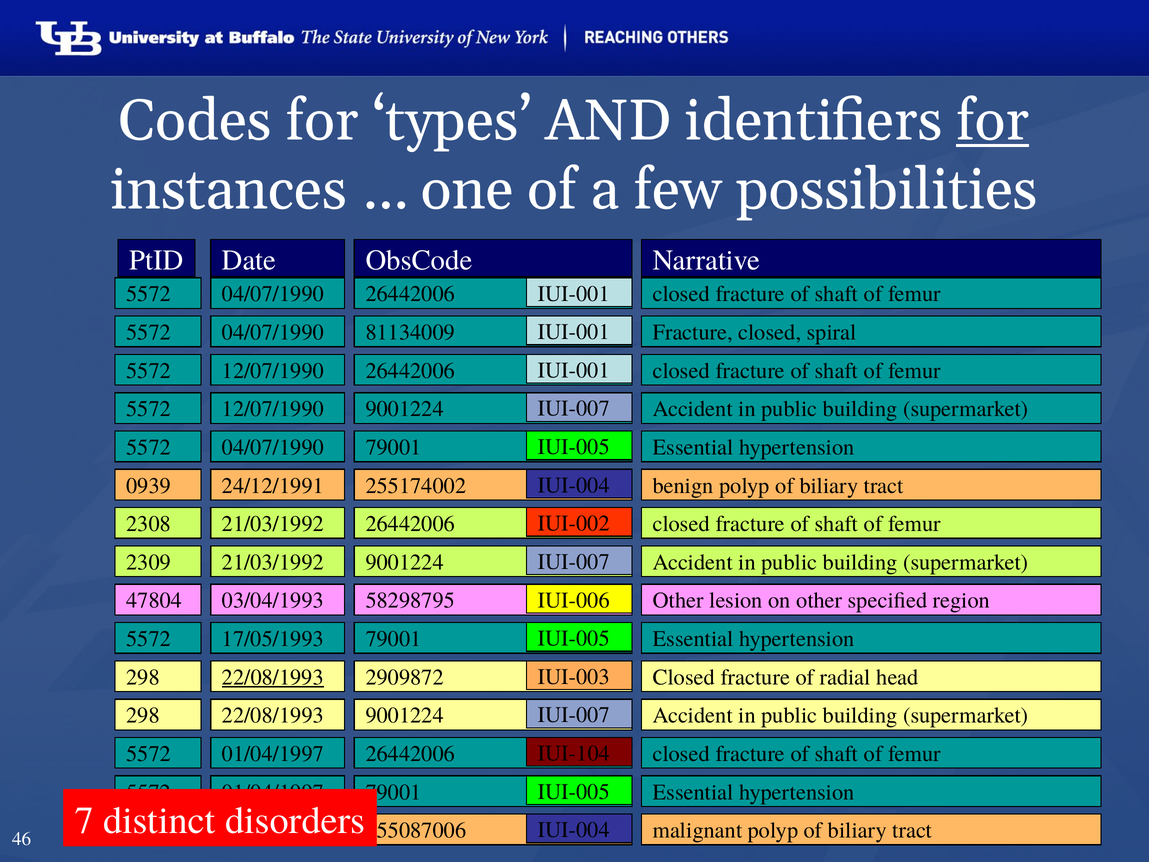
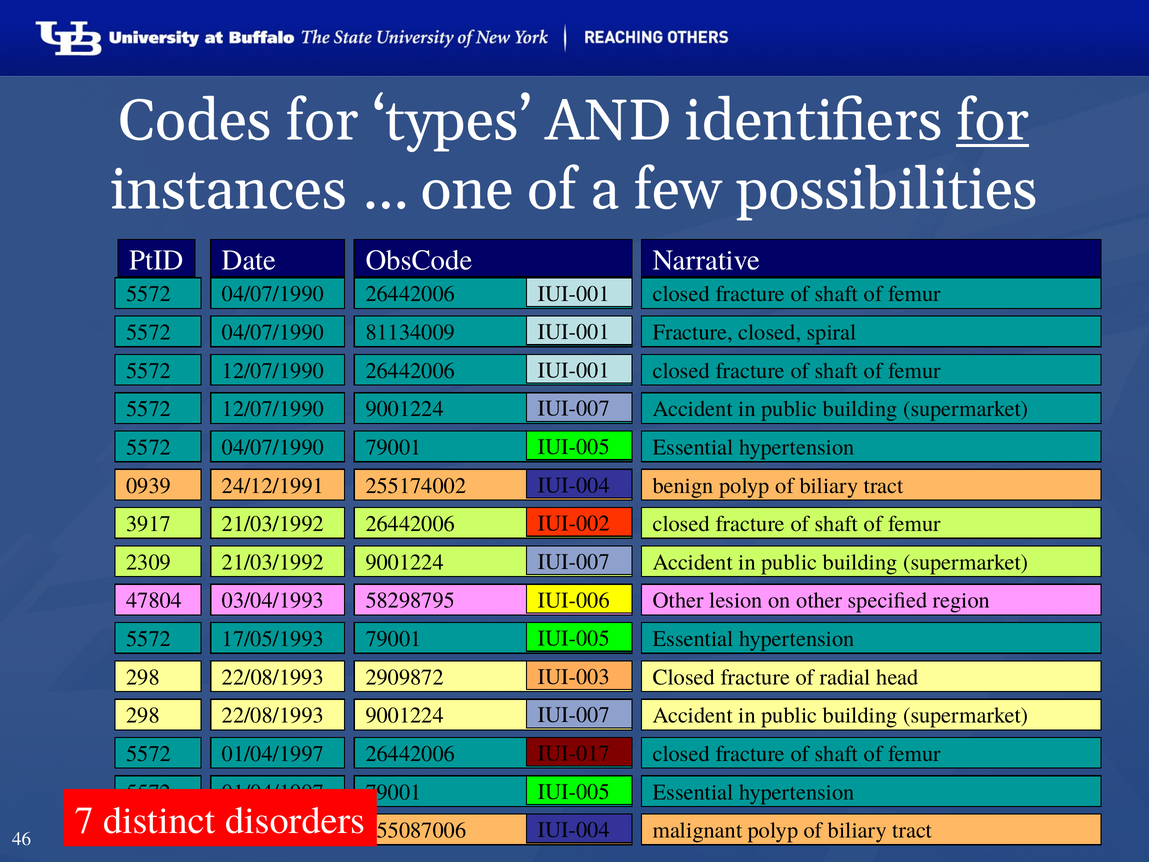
2308: 2308 -> 3917
22/08/1993 at (273, 677) underline: present -> none
IUI-104: IUI-104 -> IUI-017
